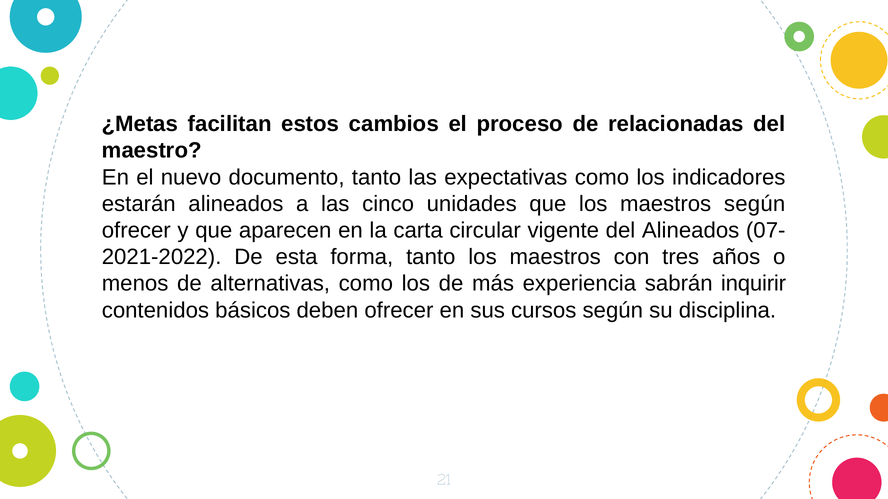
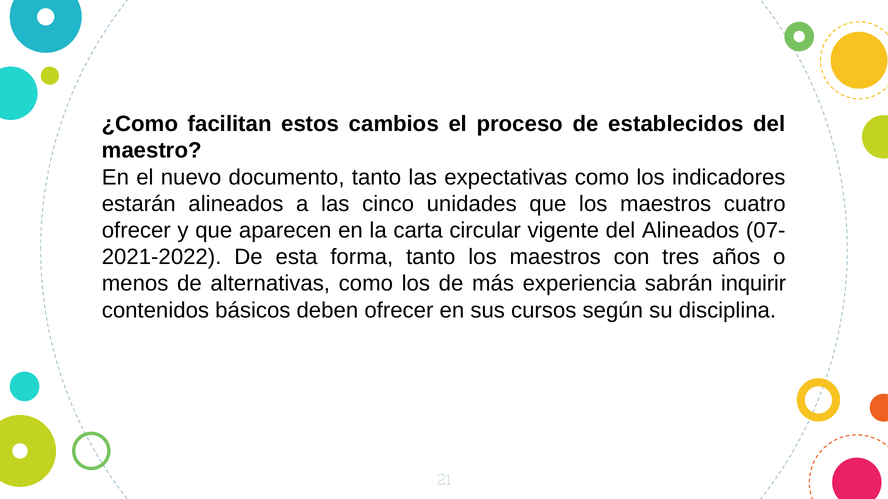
¿Metas: ¿Metas -> ¿Como
relacionadas: relacionadas -> establecidos
maestros según: según -> cuatro
